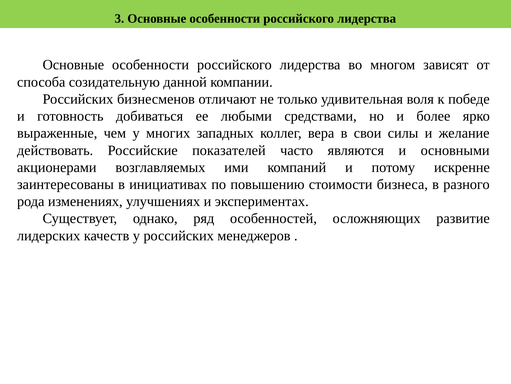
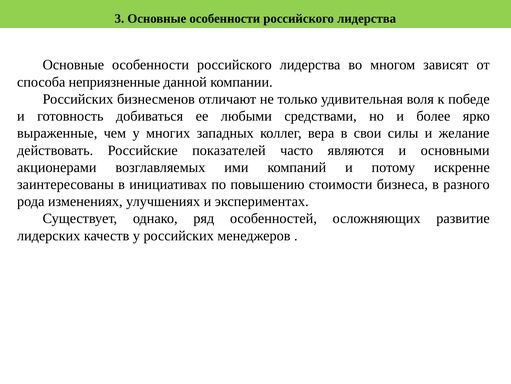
созидательную: созидательную -> неприязненные
